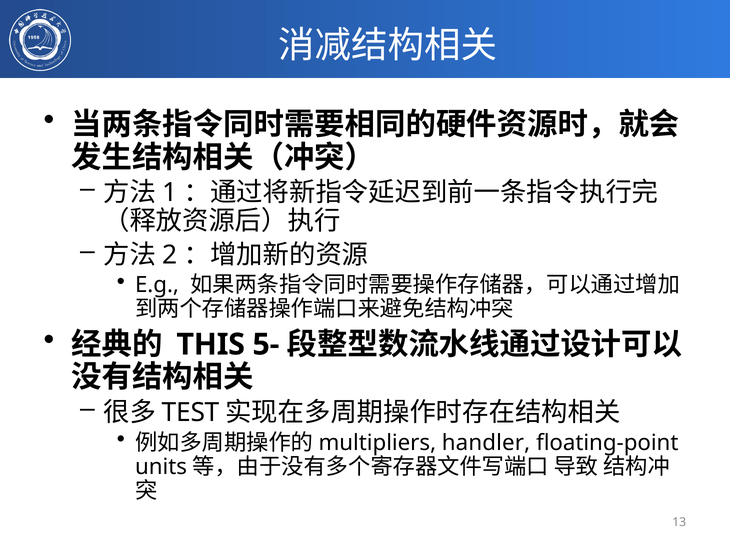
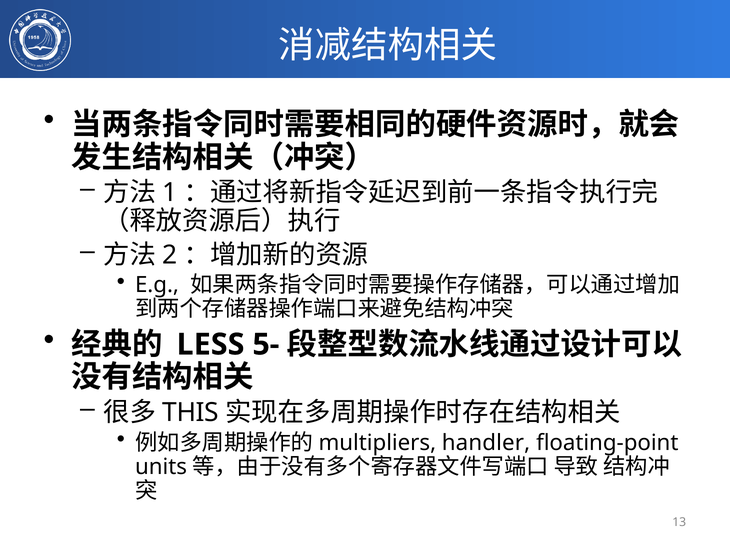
THIS: THIS -> LESS
TEST: TEST -> THIS
